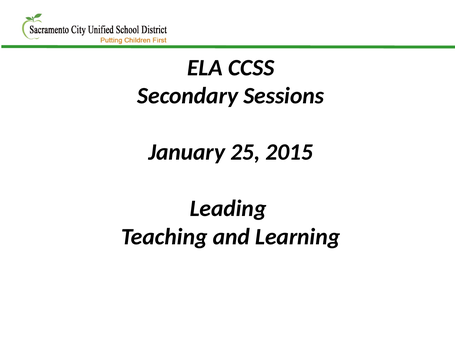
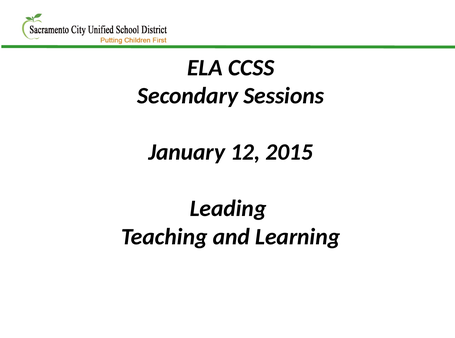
25: 25 -> 12
